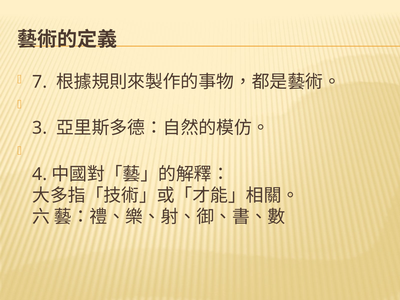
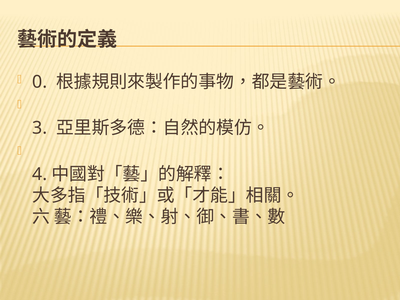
7: 7 -> 0
